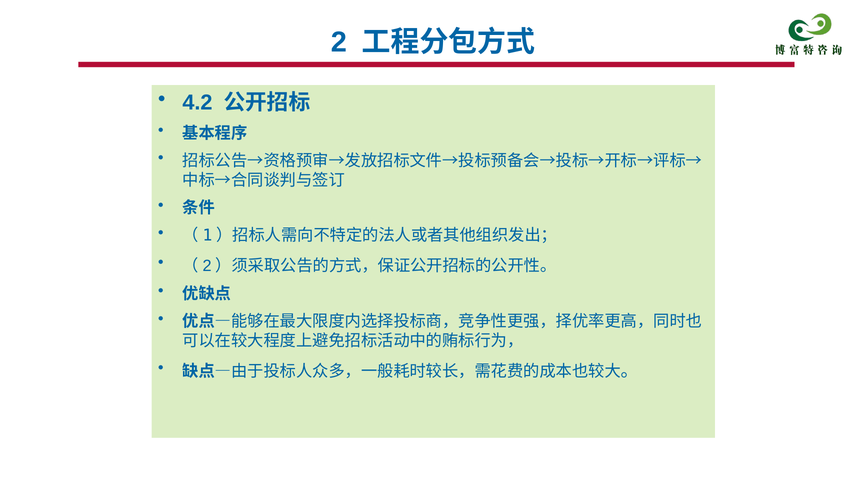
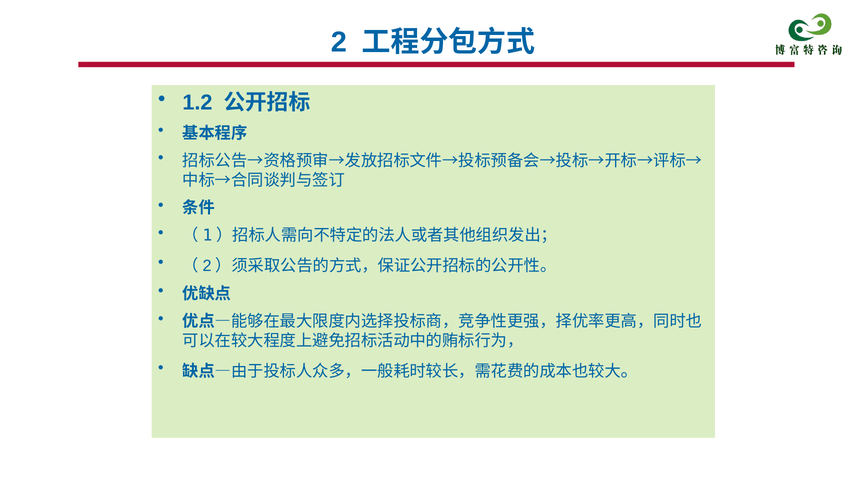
4.2: 4.2 -> 1.2
